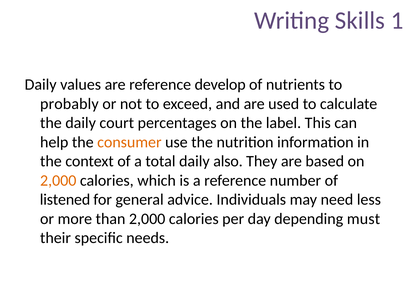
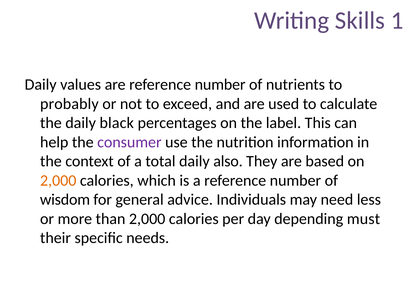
are reference develop: develop -> number
court: court -> black
consumer colour: orange -> purple
listened: listened -> wisdom
